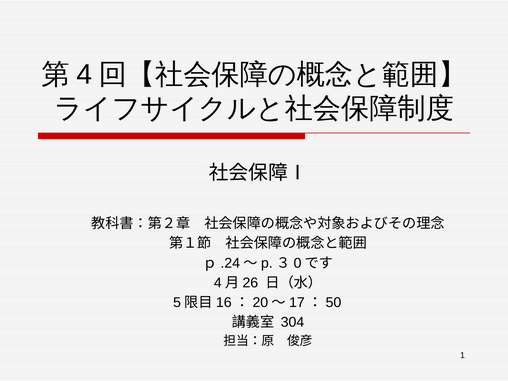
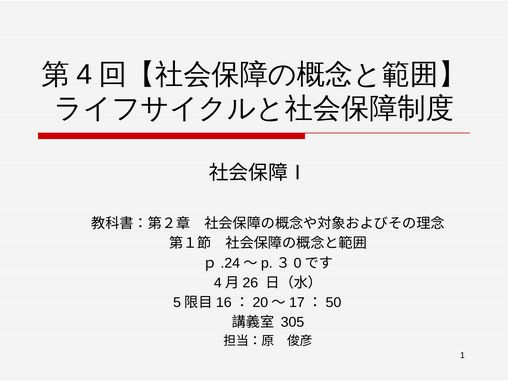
304: 304 -> 305
